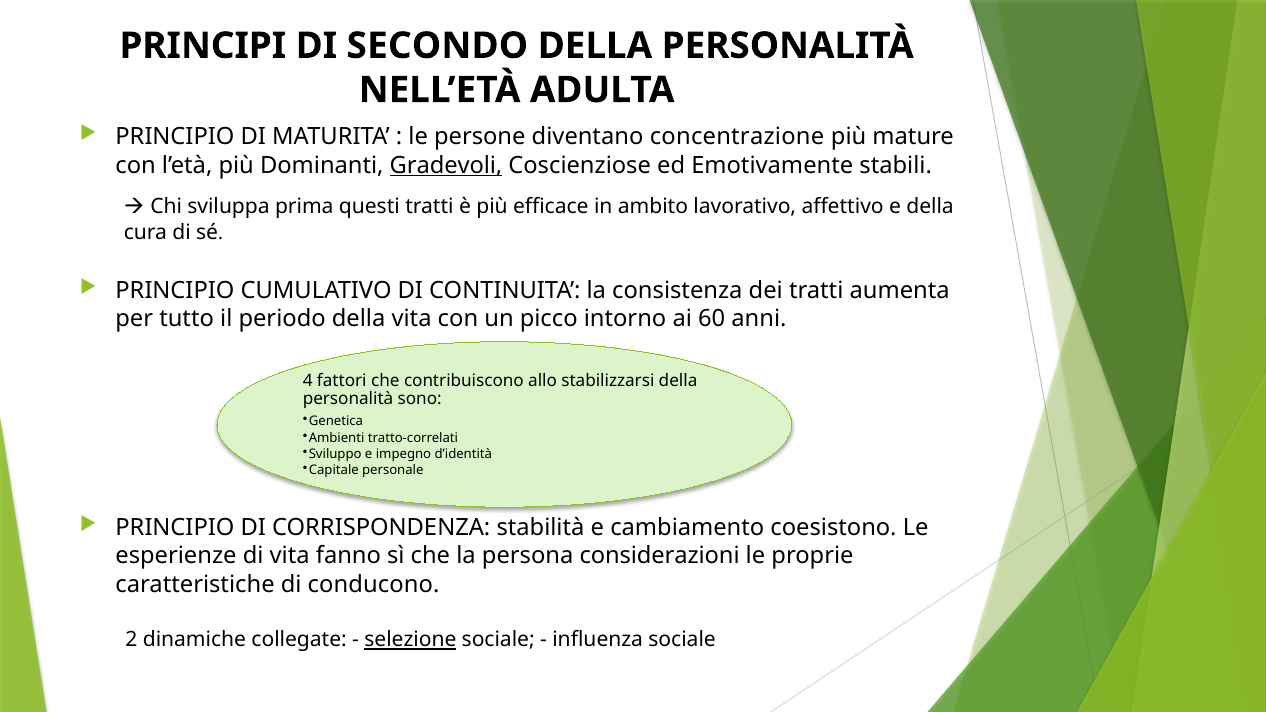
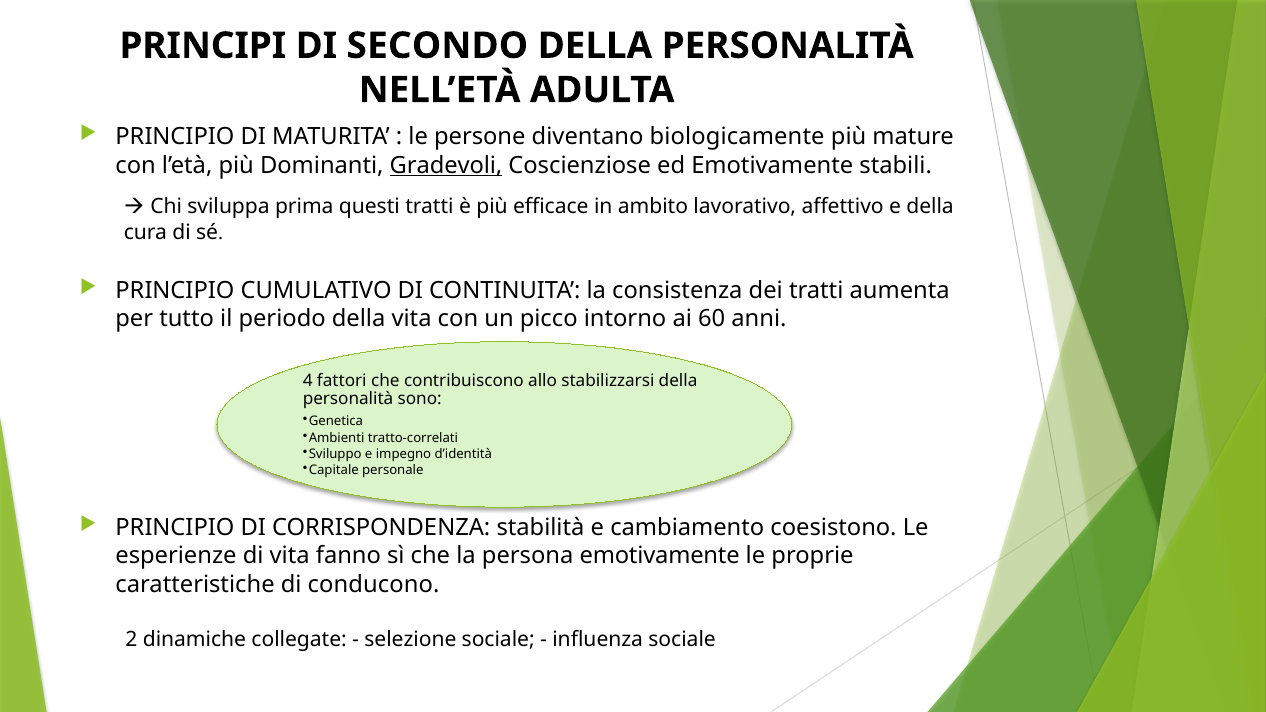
concentrazione: concentrazione -> biologicamente
persona considerazioni: considerazioni -> emotivamente
selezione underline: present -> none
